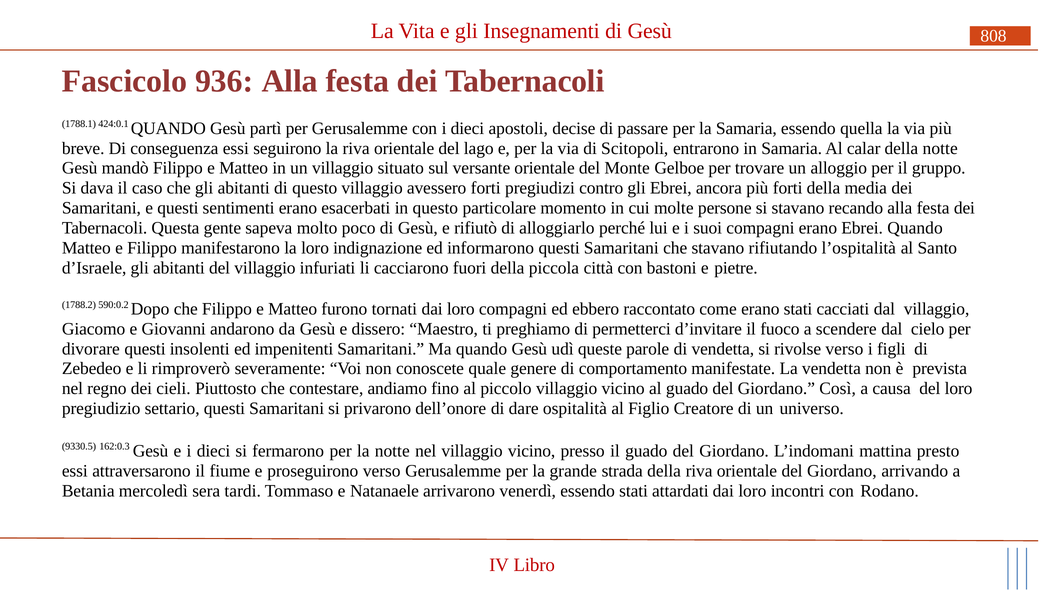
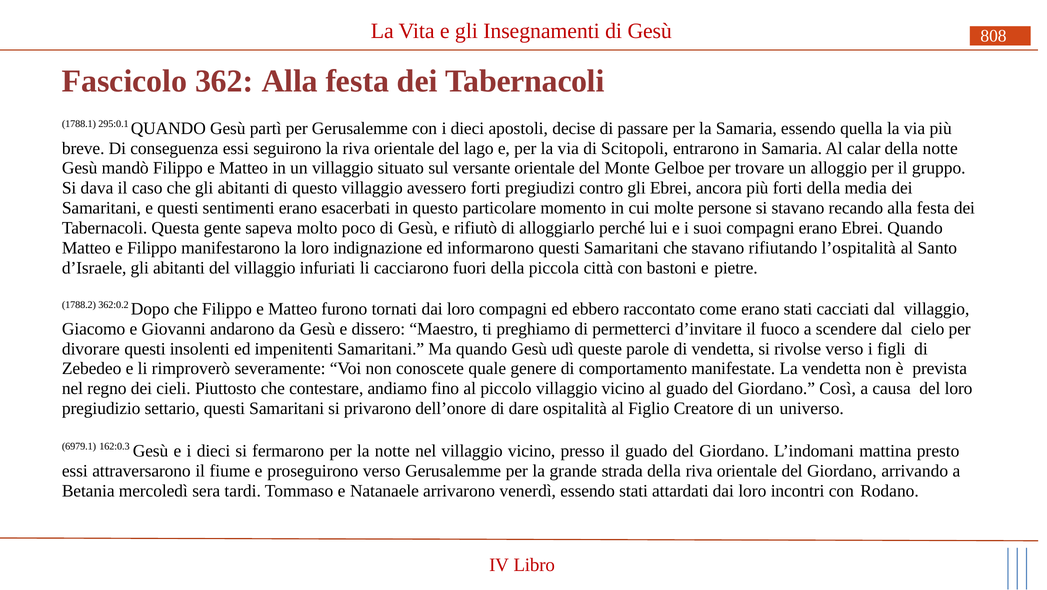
936: 936 -> 362
424:0.1: 424:0.1 -> 295:0.1
590:0.2: 590:0.2 -> 362:0.2
9330.5: 9330.5 -> 6979.1
